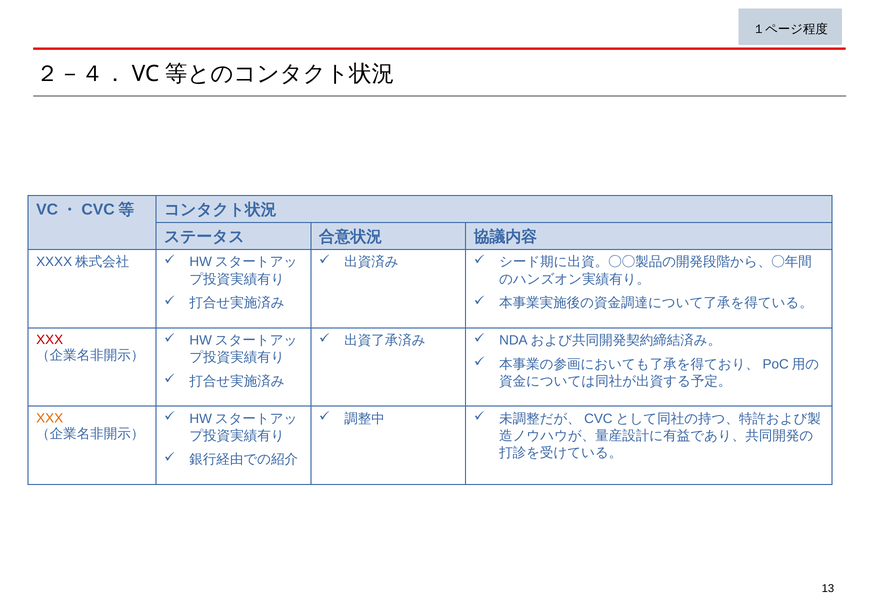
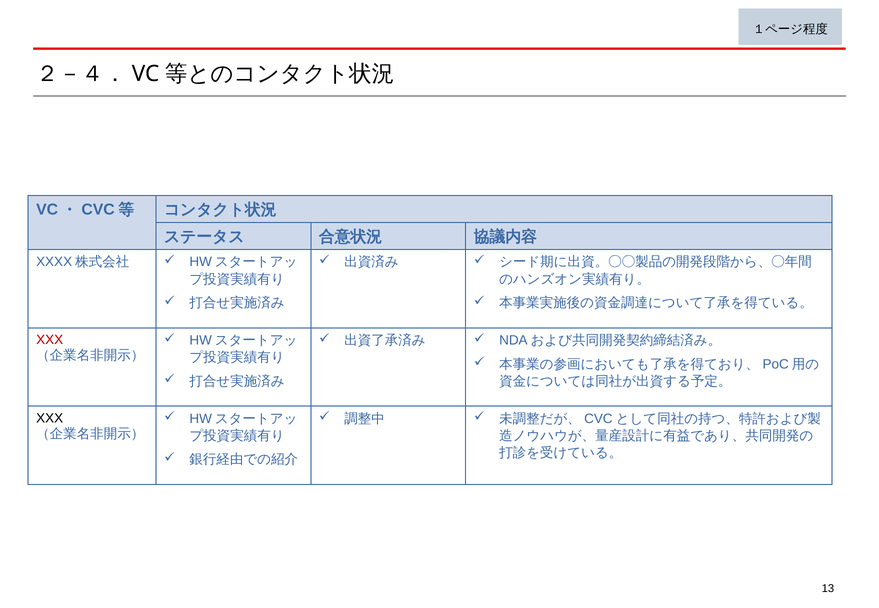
XXX at (50, 418) colour: orange -> black
